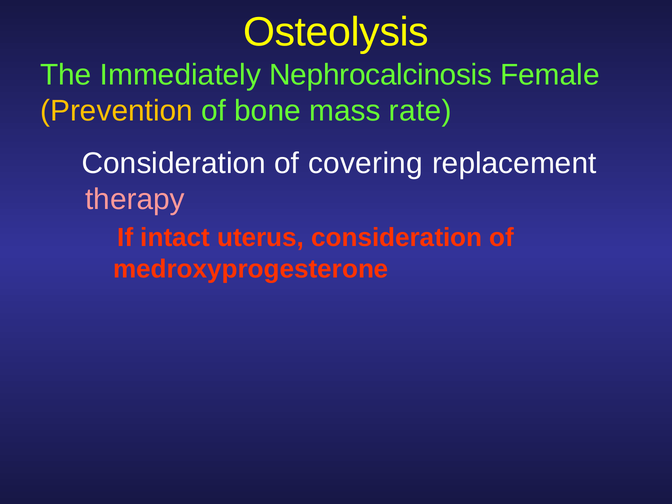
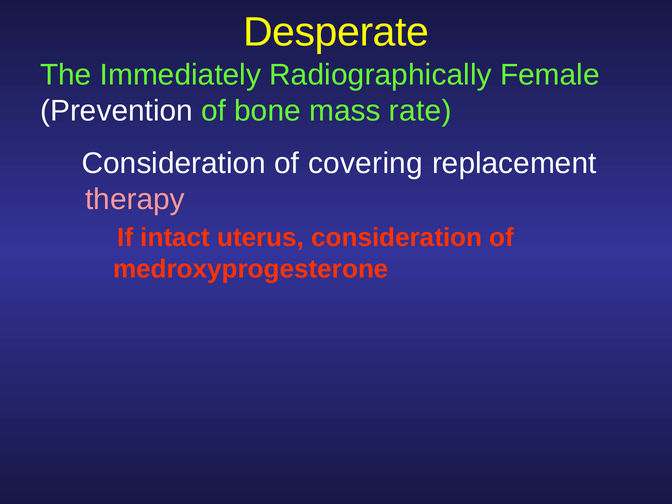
Osteolysis: Osteolysis -> Desperate
Nephrocalcinosis: Nephrocalcinosis -> Radiographically
Prevention colour: yellow -> white
